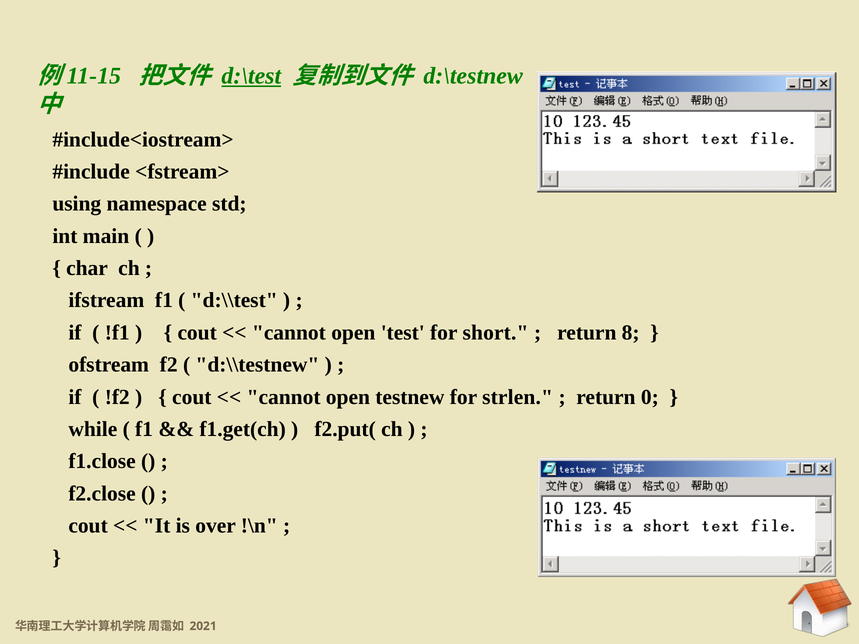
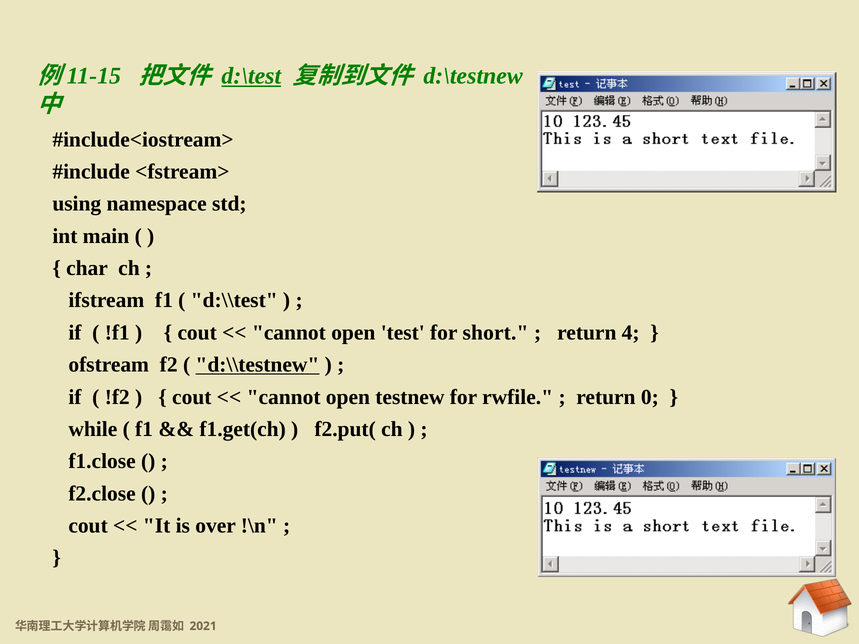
8: 8 -> 4
d:\\testnew underline: none -> present
strlen: strlen -> rwfile
